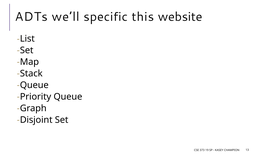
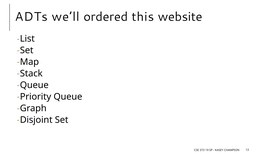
specific: specific -> ordered
